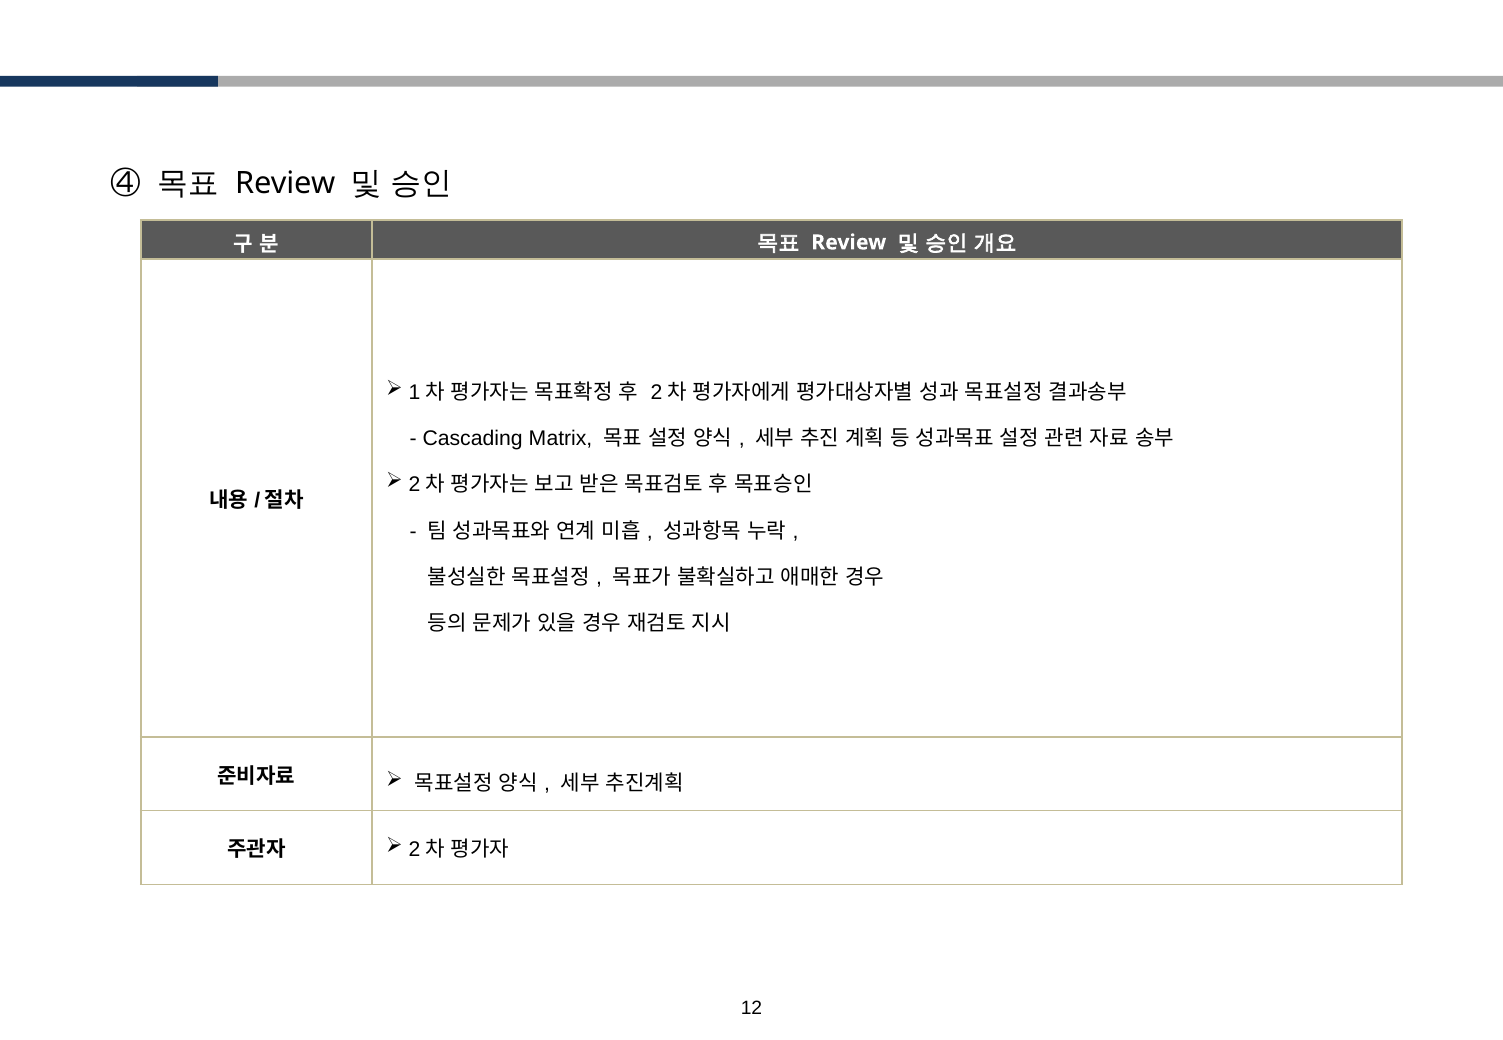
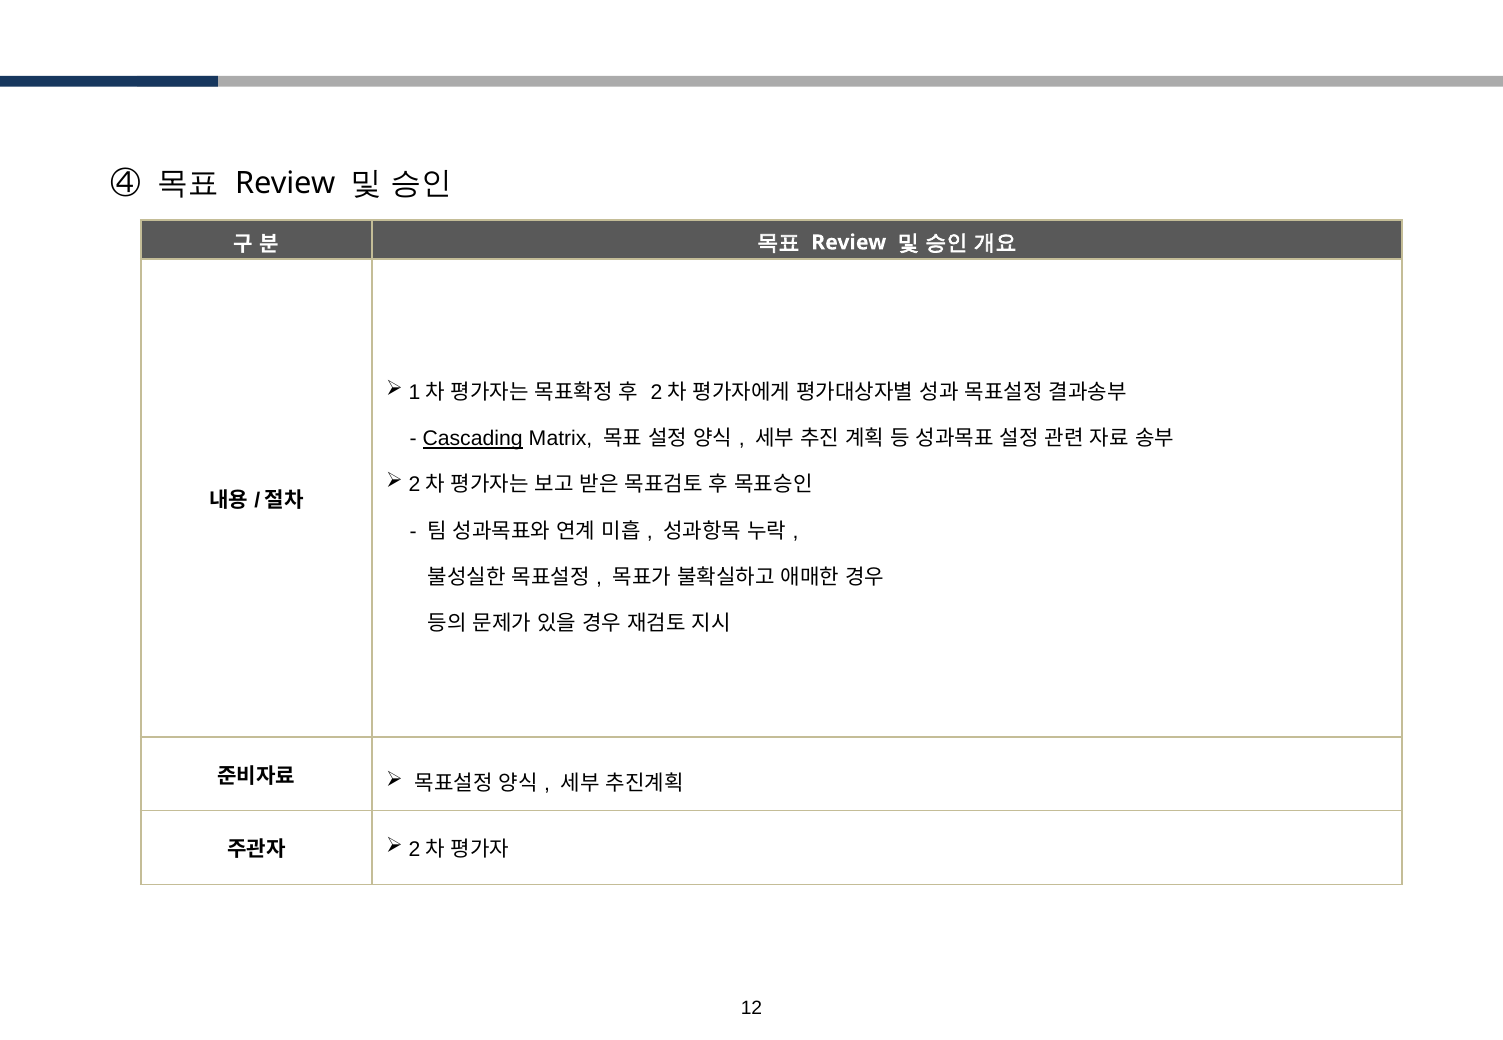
Cascading underline: none -> present
